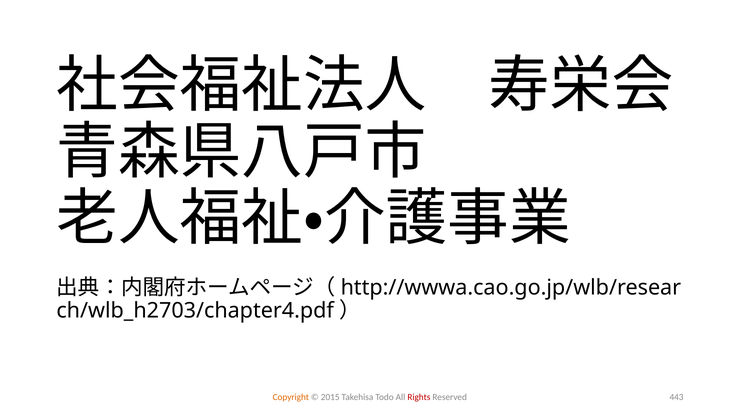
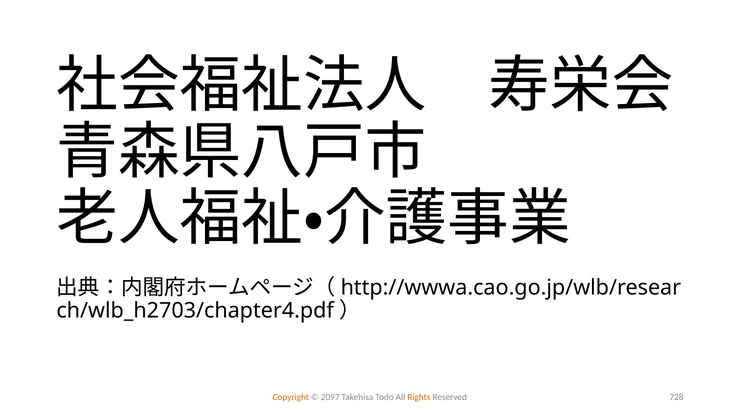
2015: 2015 -> 2097
Rights colour: red -> orange
443: 443 -> 728
